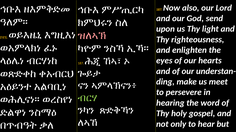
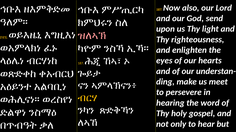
ብርሃ colour: light green -> yellow
